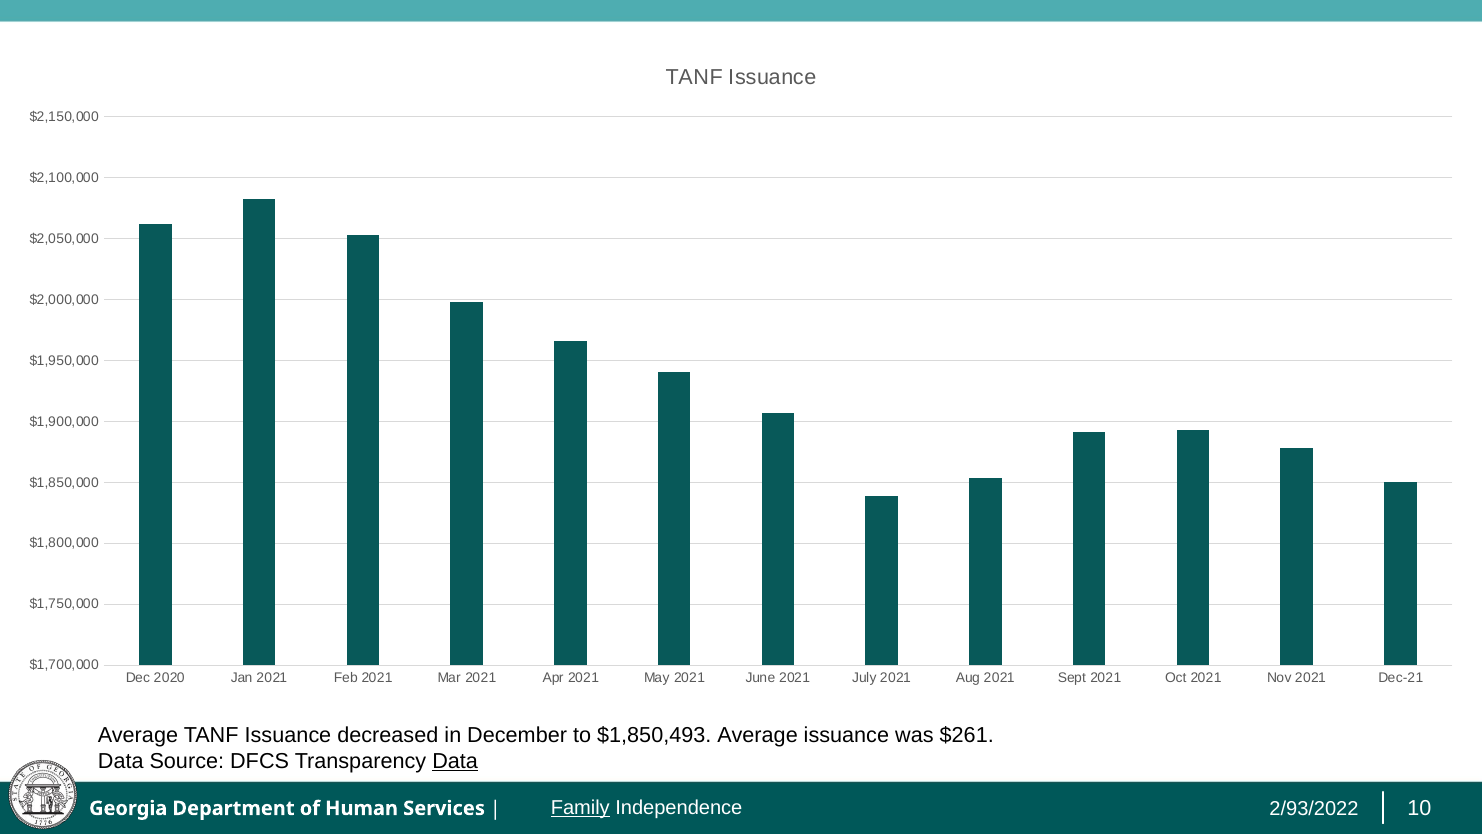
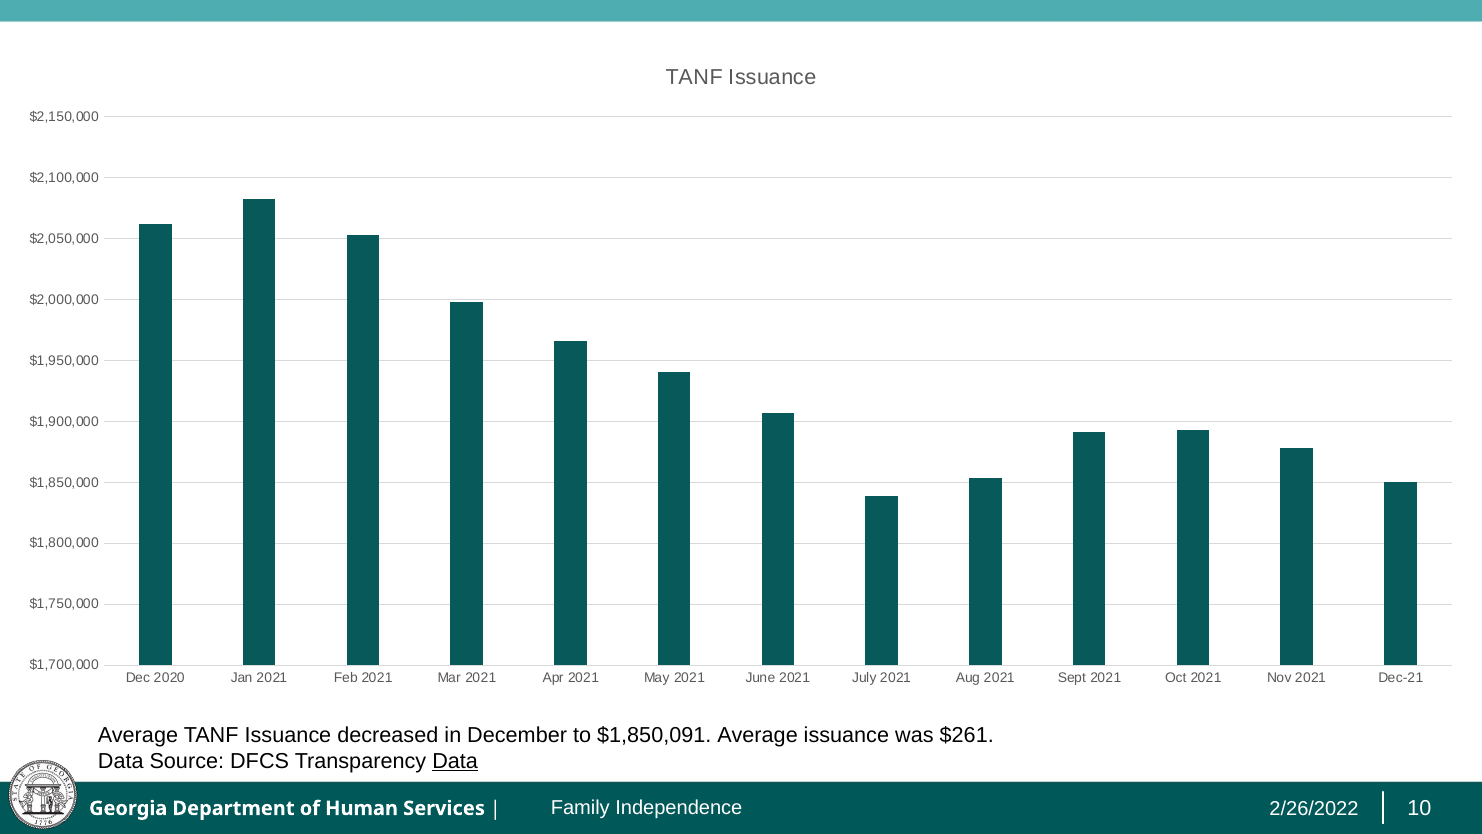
$1,850,493: $1,850,493 -> $1,850,091
Family underline: present -> none
2/93/2022: 2/93/2022 -> 2/26/2022
